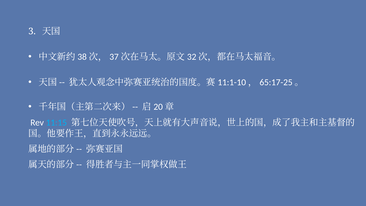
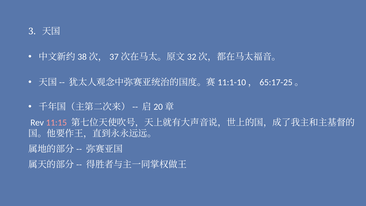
11:15 colour: light blue -> pink
